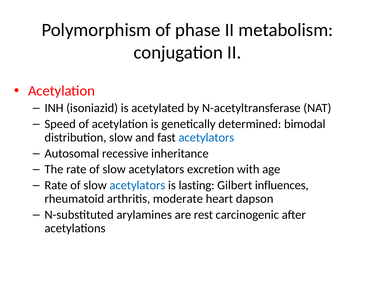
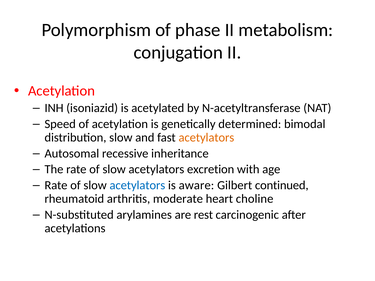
acetylators at (206, 138) colour: blue -> orange
lasting: lasting -> aware
influences: influences -> continued
dapson: dapson -> choline
